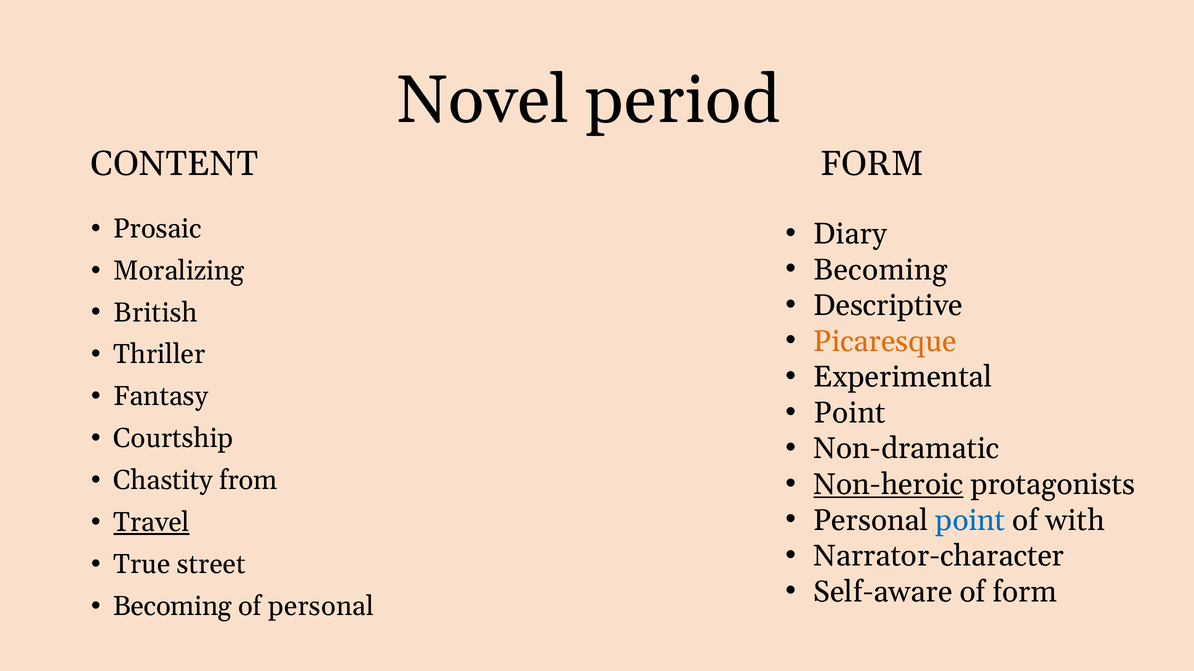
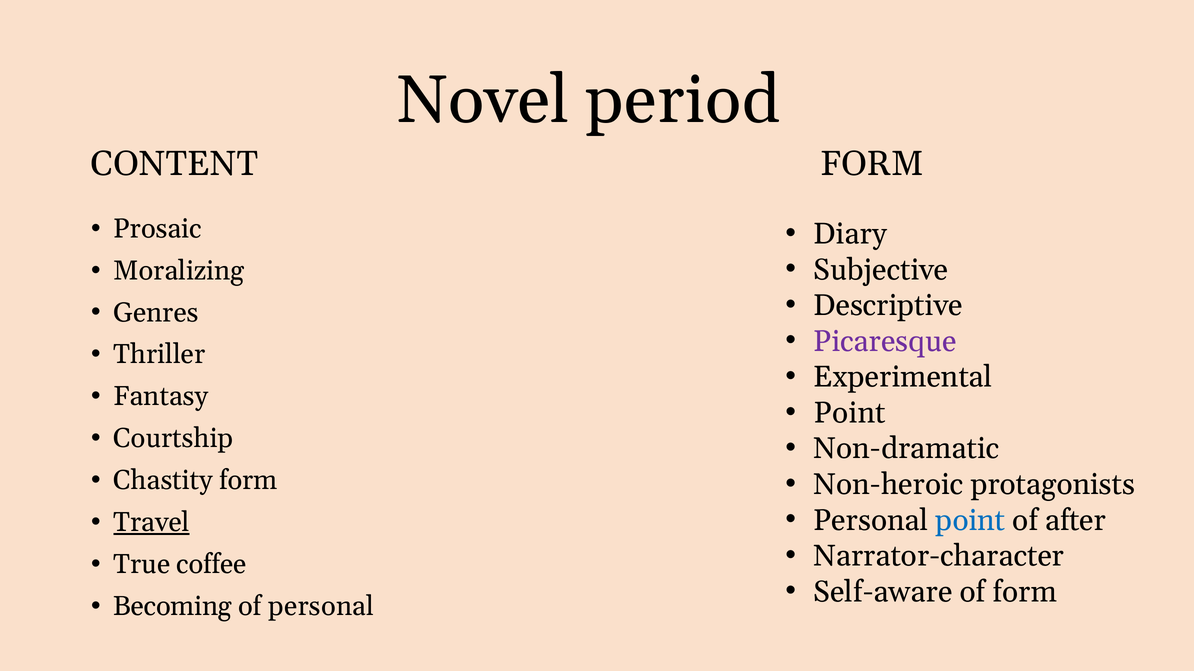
Becoming at (881, 270): Becoming -> Subjective
British: British -> Genres
Picaresque colour: orange -> purple
Chastity from: from -> form
Non-heroic underline: present -> none
with: with -> after
street: street -> coffee
